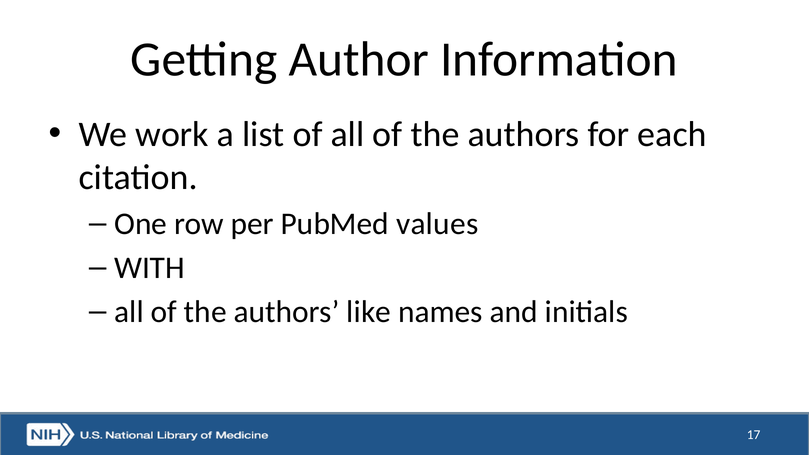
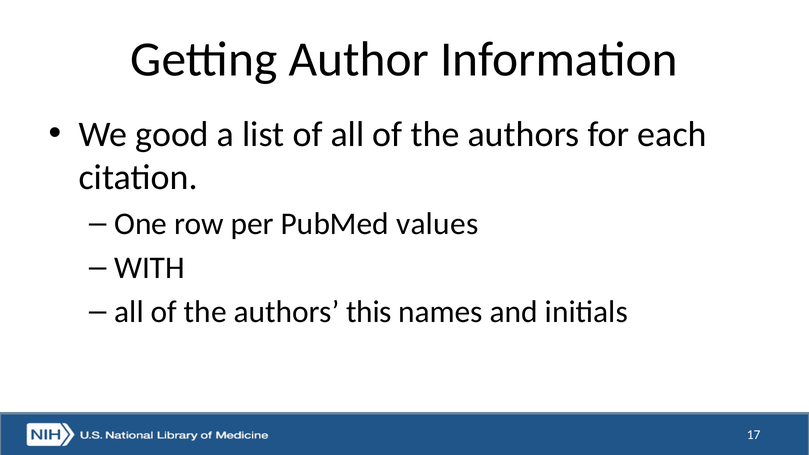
work: work -> good
like: like -> this
